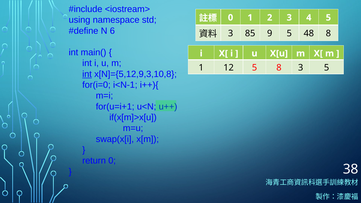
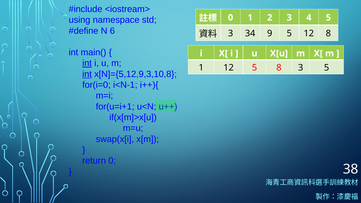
85: 85 -> 34
5 48: 48 -> 12
int at (87, 63) underline: none -> present
